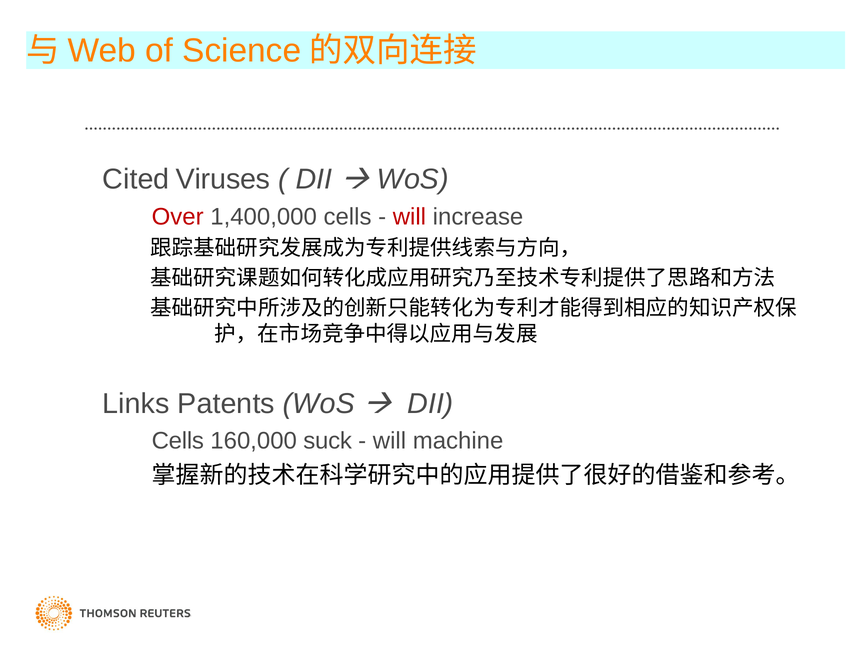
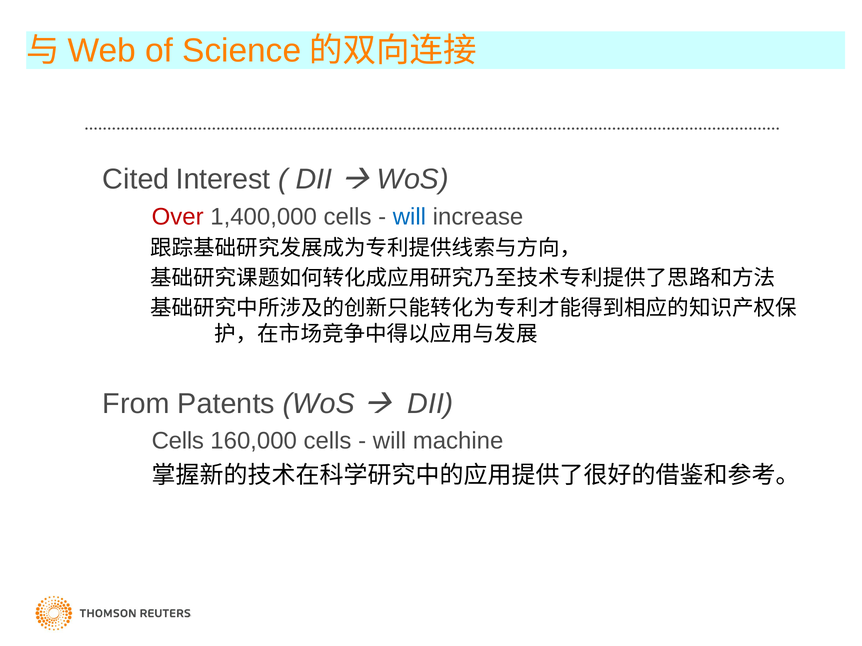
Viruses: Viruses -> Interest
will at (409, 217) colour: red -> blue
Links: Links -> From
160,000 suck: suck -> cells
